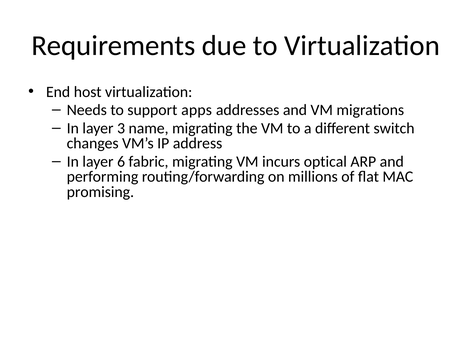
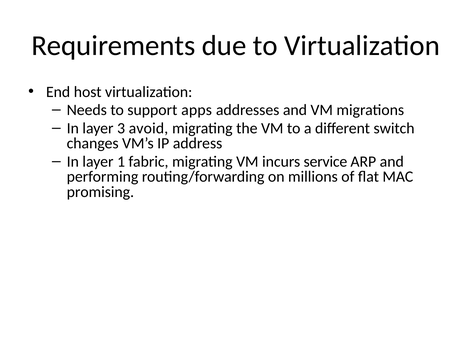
name: name -> avoid
6: 6 -> 1
optical: optical -> service
